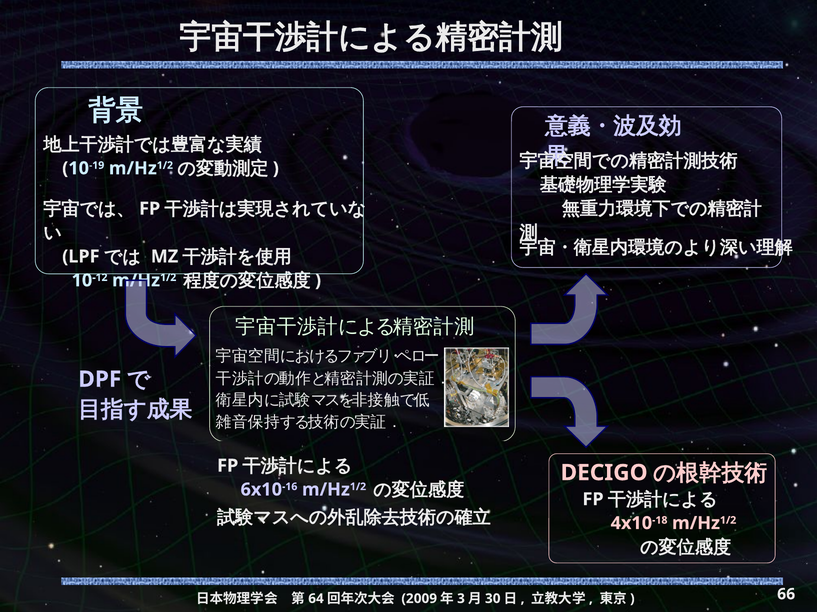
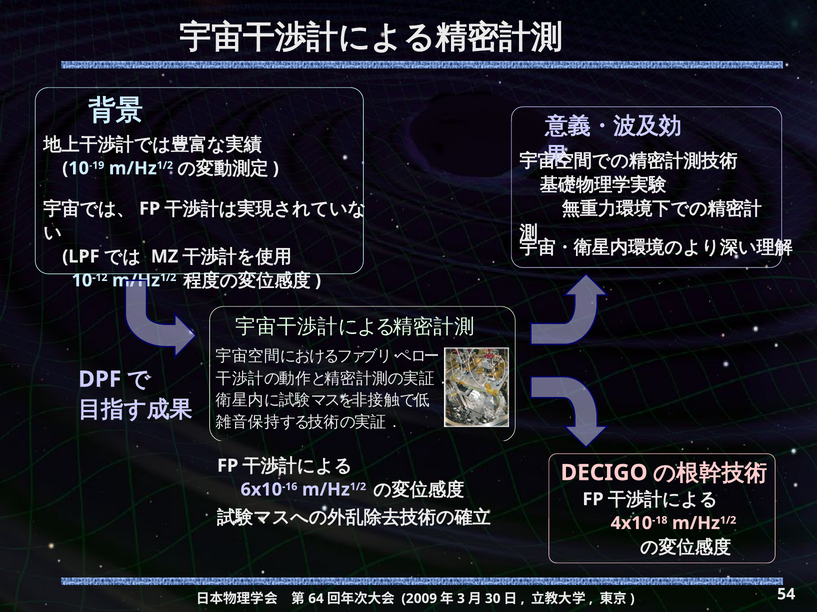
66: 66 -> 54
